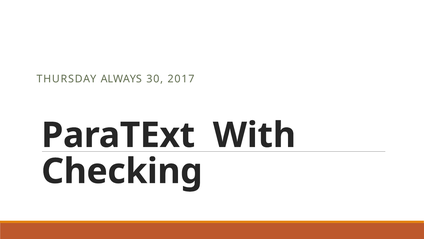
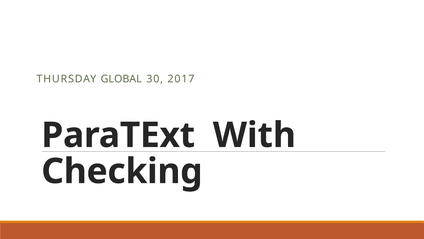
ALWAYS: ALWAYS -> GLOBAL
